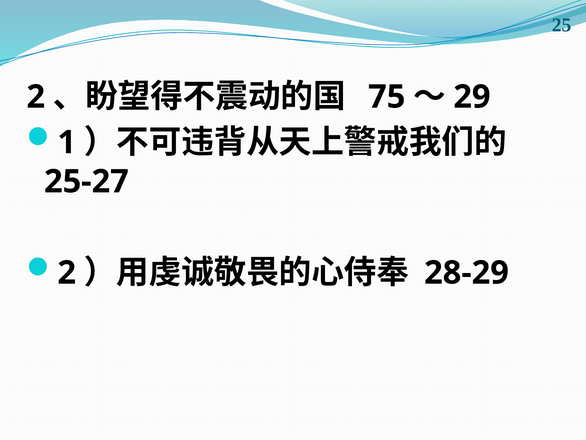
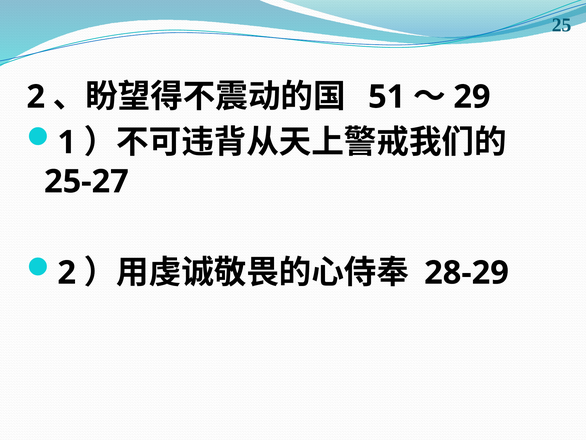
75: 75 -> 51
